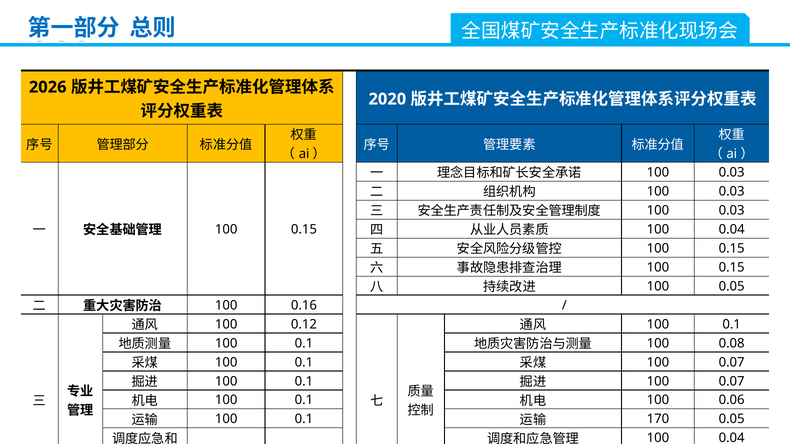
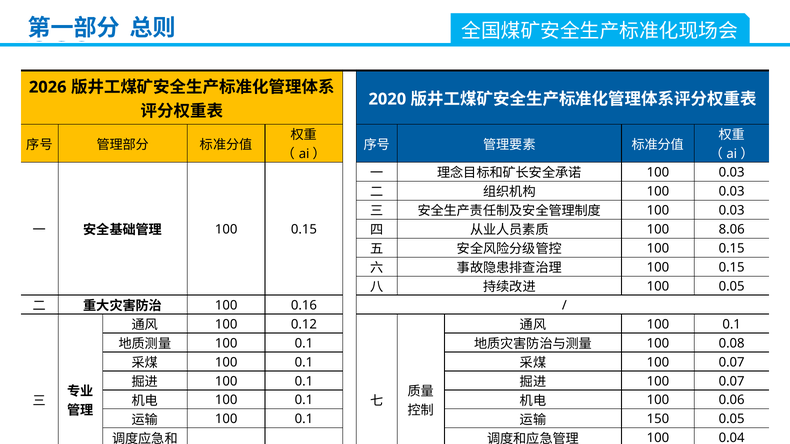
0.04 at (732, 230): 0.04 -> 8.06
170: 170 -> 150
